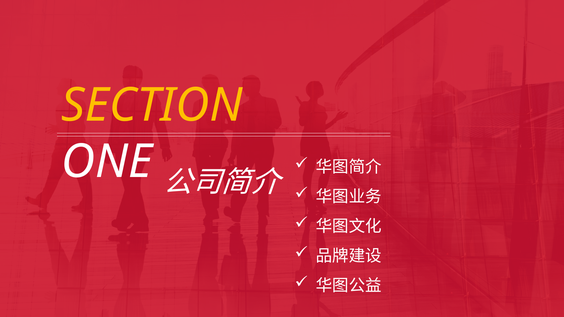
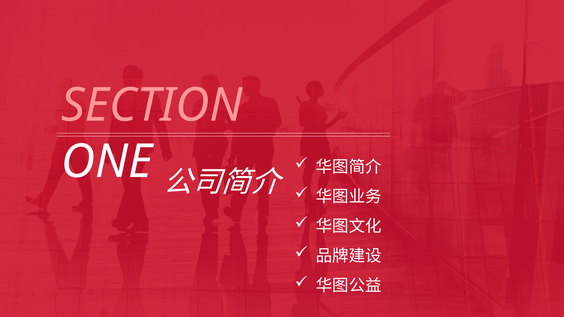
SECTION colour: yellow -> pink
